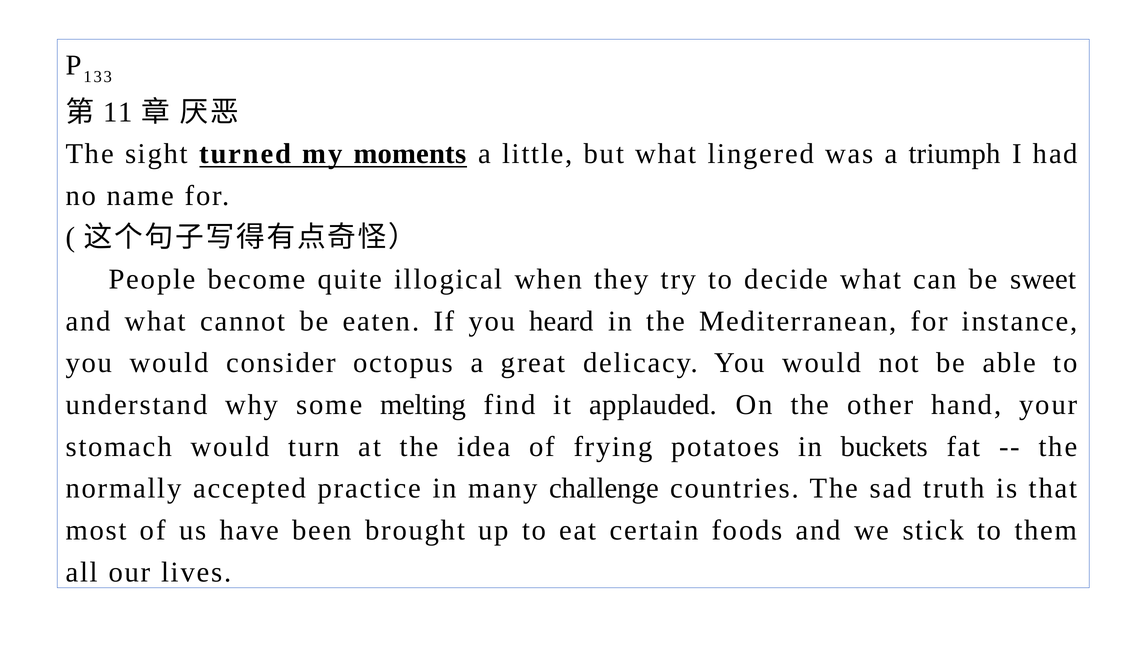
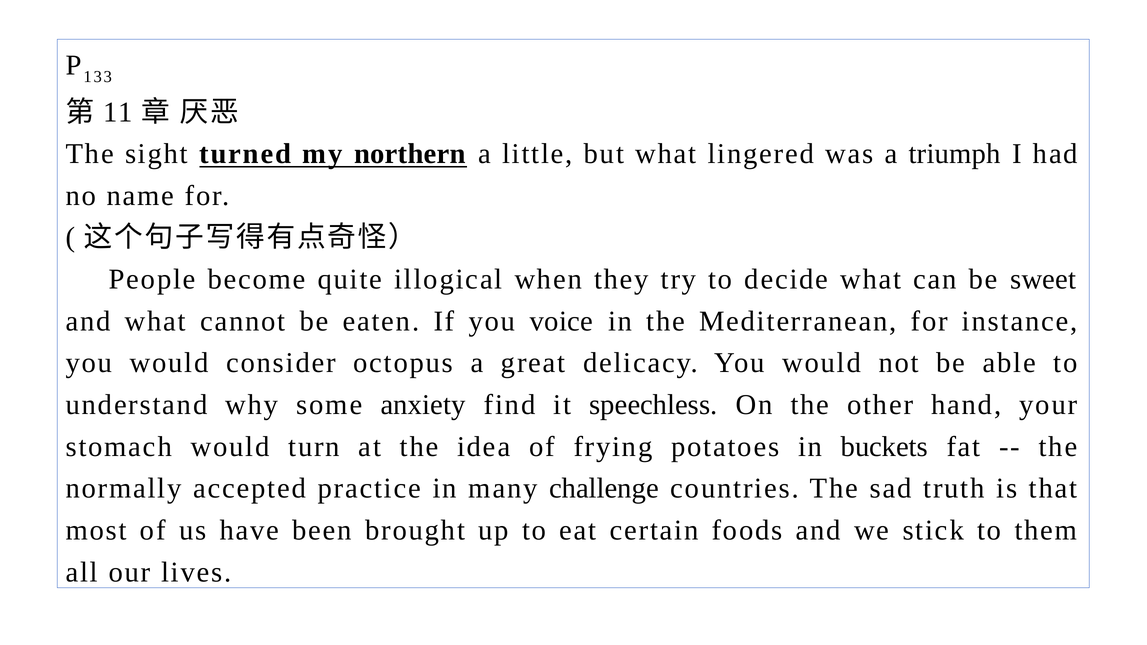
moments: moments -> northern
heard: heard -> voice
melting: melting -> anxiety
applauded: applauded -> speechless
